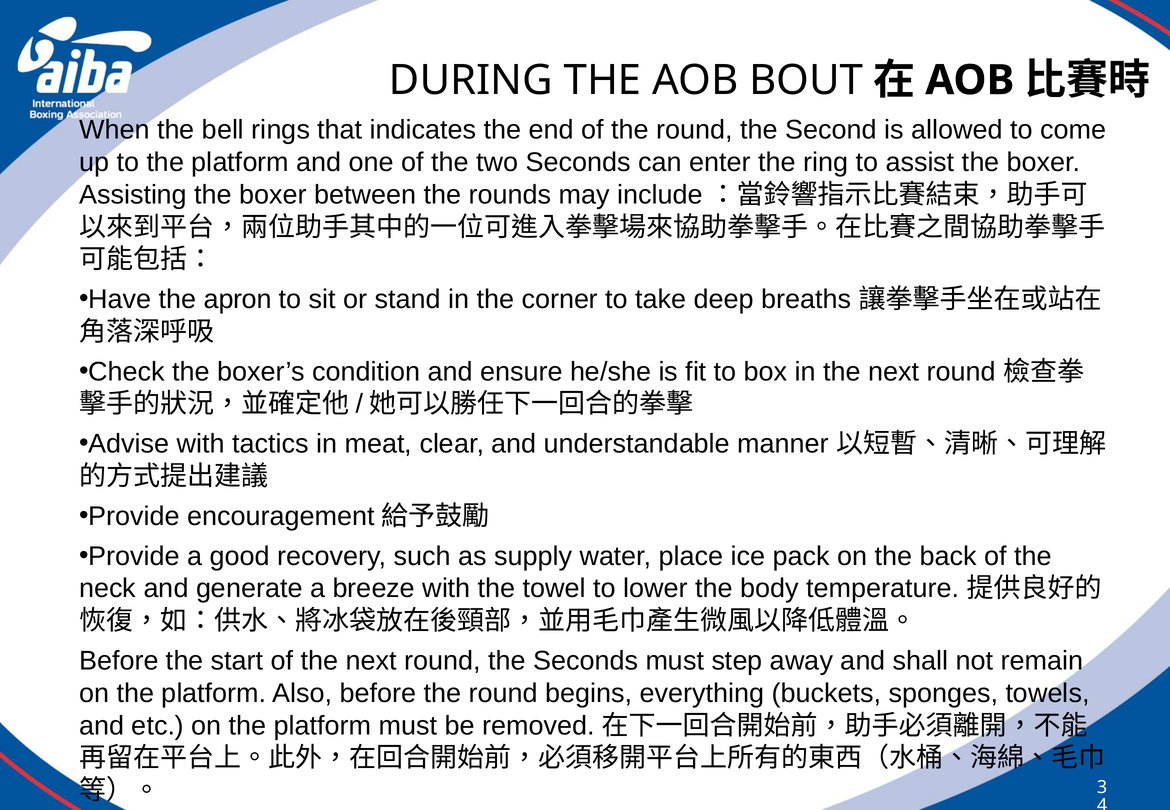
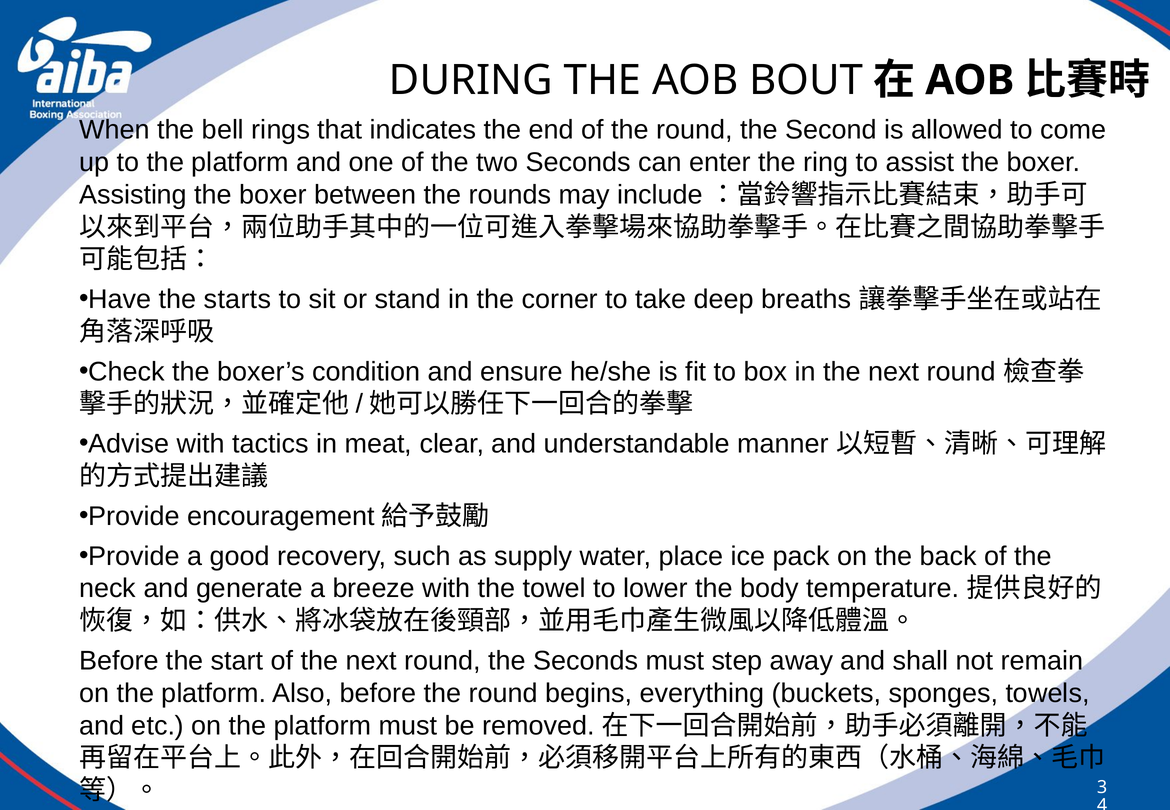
apron: apron -> starts
